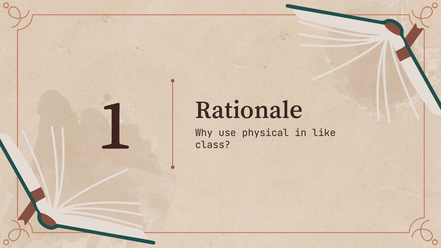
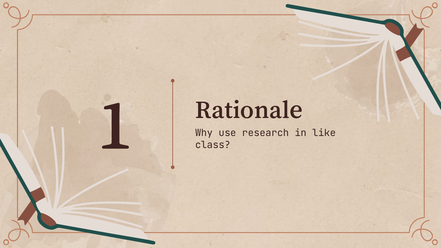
physical: physical -> research
